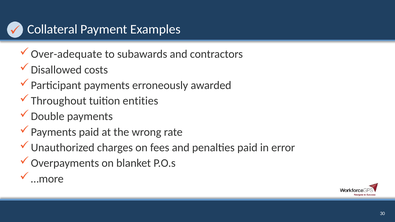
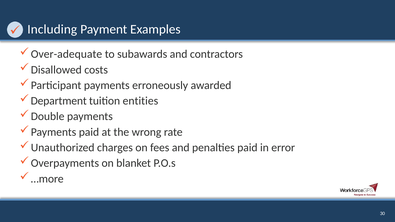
Collateral: Collateral -> Including
Throughout: Throughout -> Department
